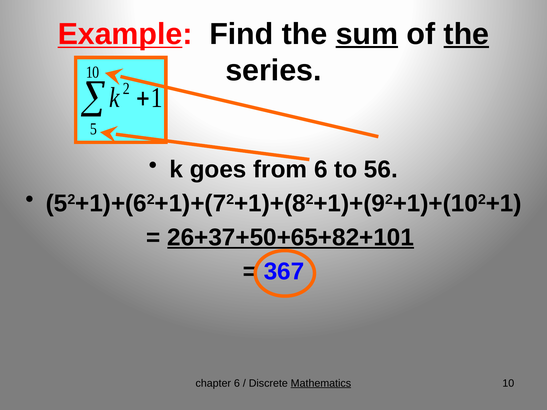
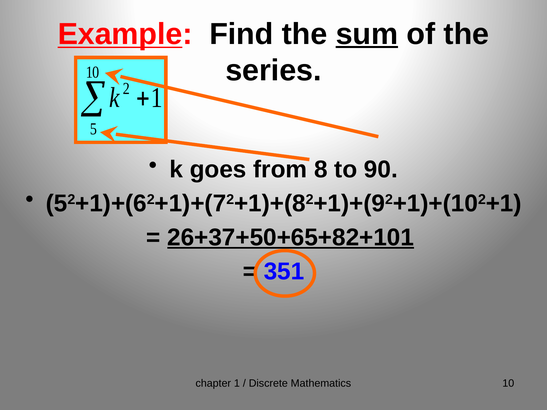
the at (466, 34) underline: present -> none
6 at (321, 169): 6 -> 8
56: 56 -> 90
367: 367 -> 351
chapter 6: 6 -> 1
Mathematics underline: present -> none
